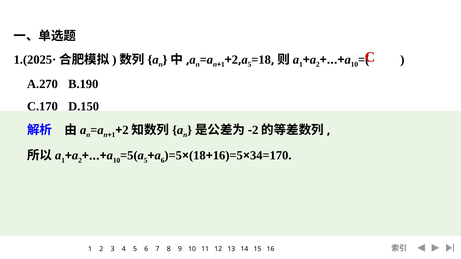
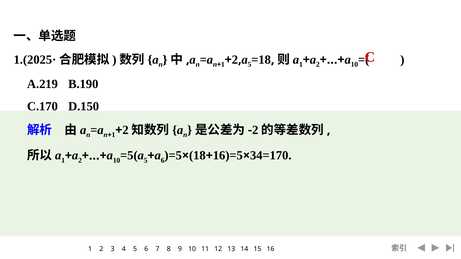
A.270: A.270 -> A.219
